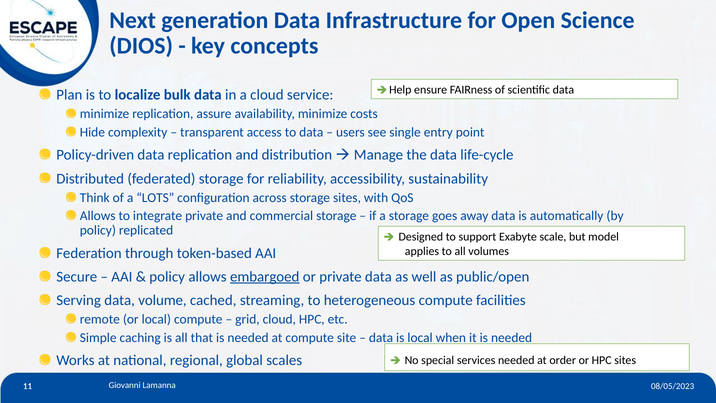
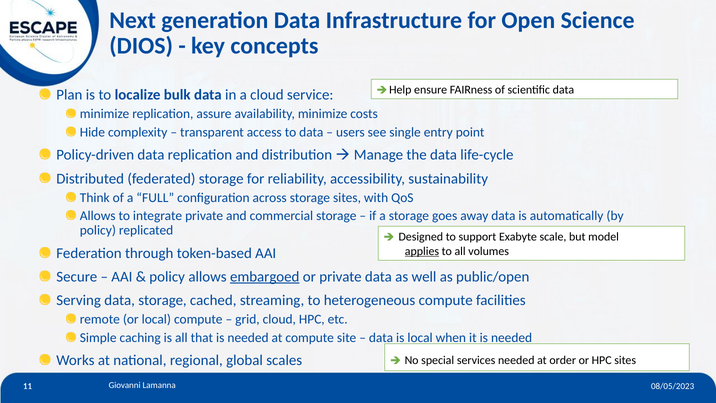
LOTS: LOTS -> FULL
applies underline: none -> present
data volume: volume -> storage
